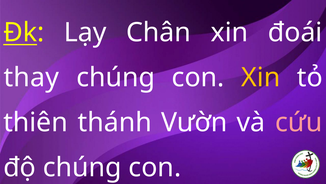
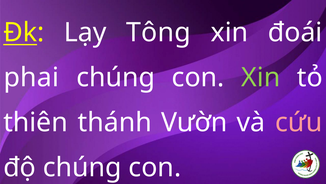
Chân: Chân -> Tông
thay: thay -> phai
Xin at (261, 77) colour: yellow -> light green
